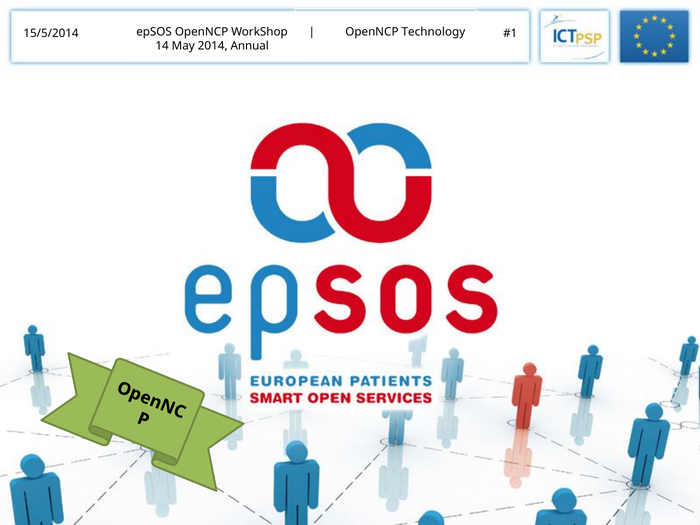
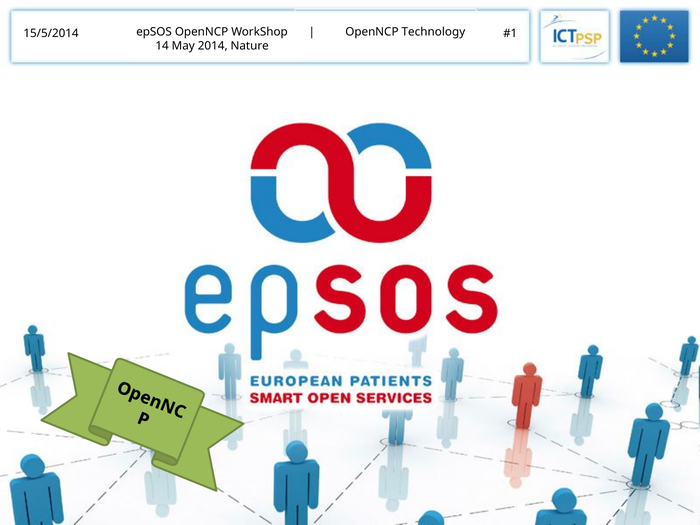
Annual: Annual -> Nature
